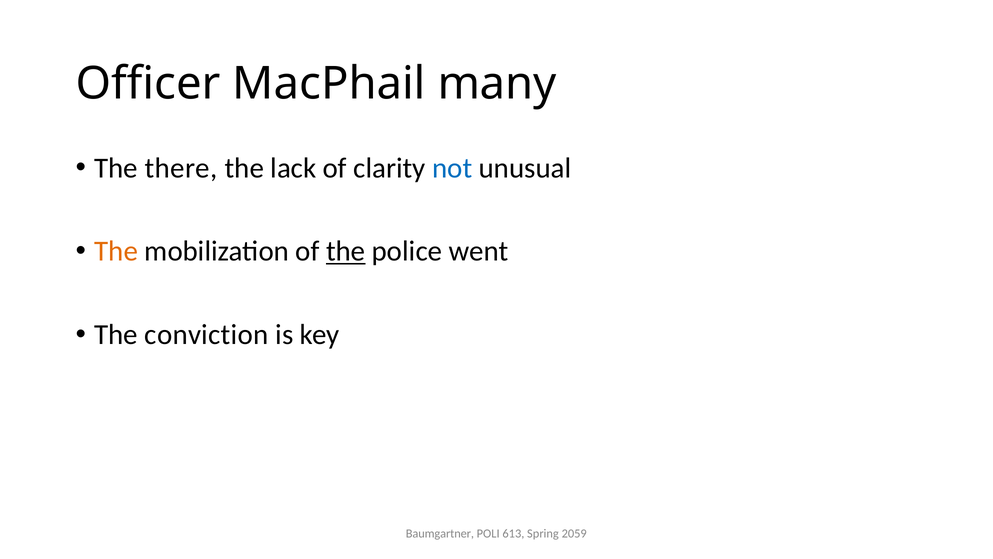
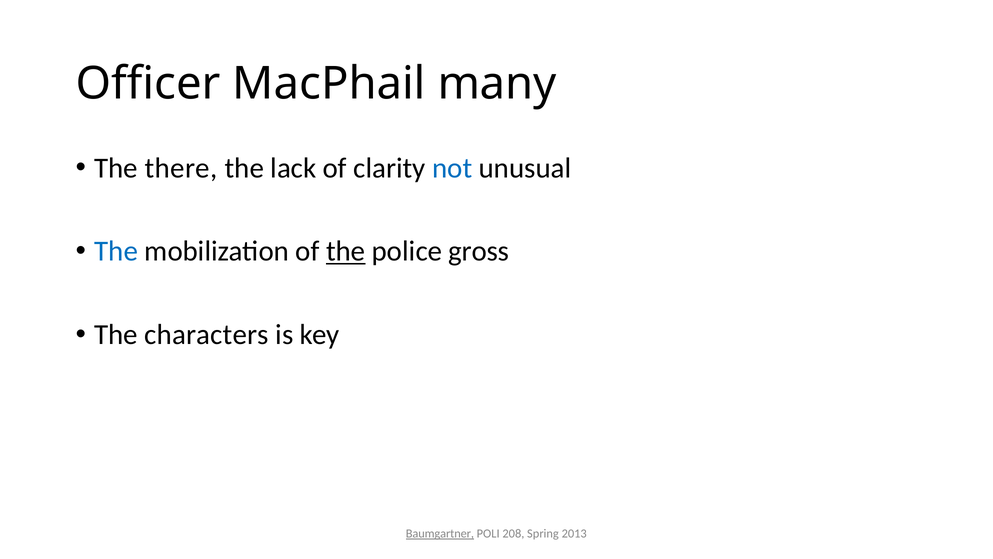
The at (116, 251) colour: orange -> blue
went: went -> gross
conviction: conviction -> characters
Baumgartner underline: none -> present
613: 613 -> 208
2059: 2059 -> 2013
